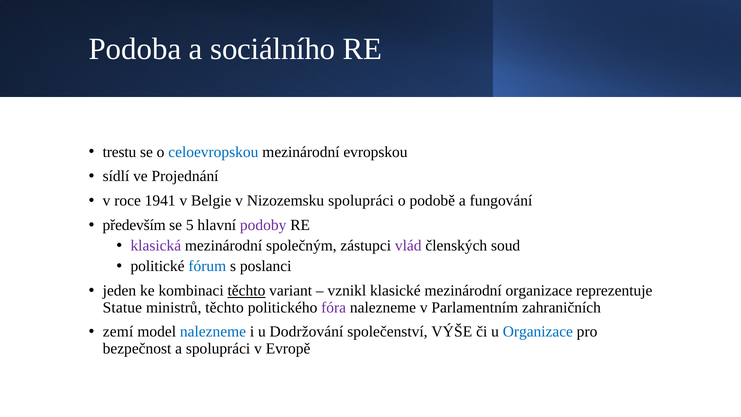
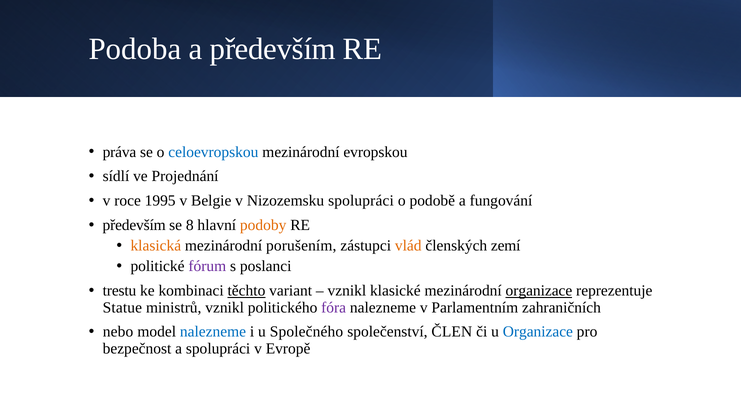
a sociálního: sociálního -> především
trestu: trestu -> práva
1941: 1941 -> 1995
5: 5 -> 8
podoby colour: purple -> orange
klasická colour: purple -> orange
společným: společným -> porušením
vlád colour: purple -> orange
soud: soud -> zemí
fórum colour: blue -> purple
jeden: jeden -> trestu
organizace at (539, 291) underline: none -> present
ministrů těchto: těchto -> vznikl
zemí: zemí -> nebo
Dodržování: Dodržování -> Společného
VÝŠE: VÝŠE -> ČLEN
